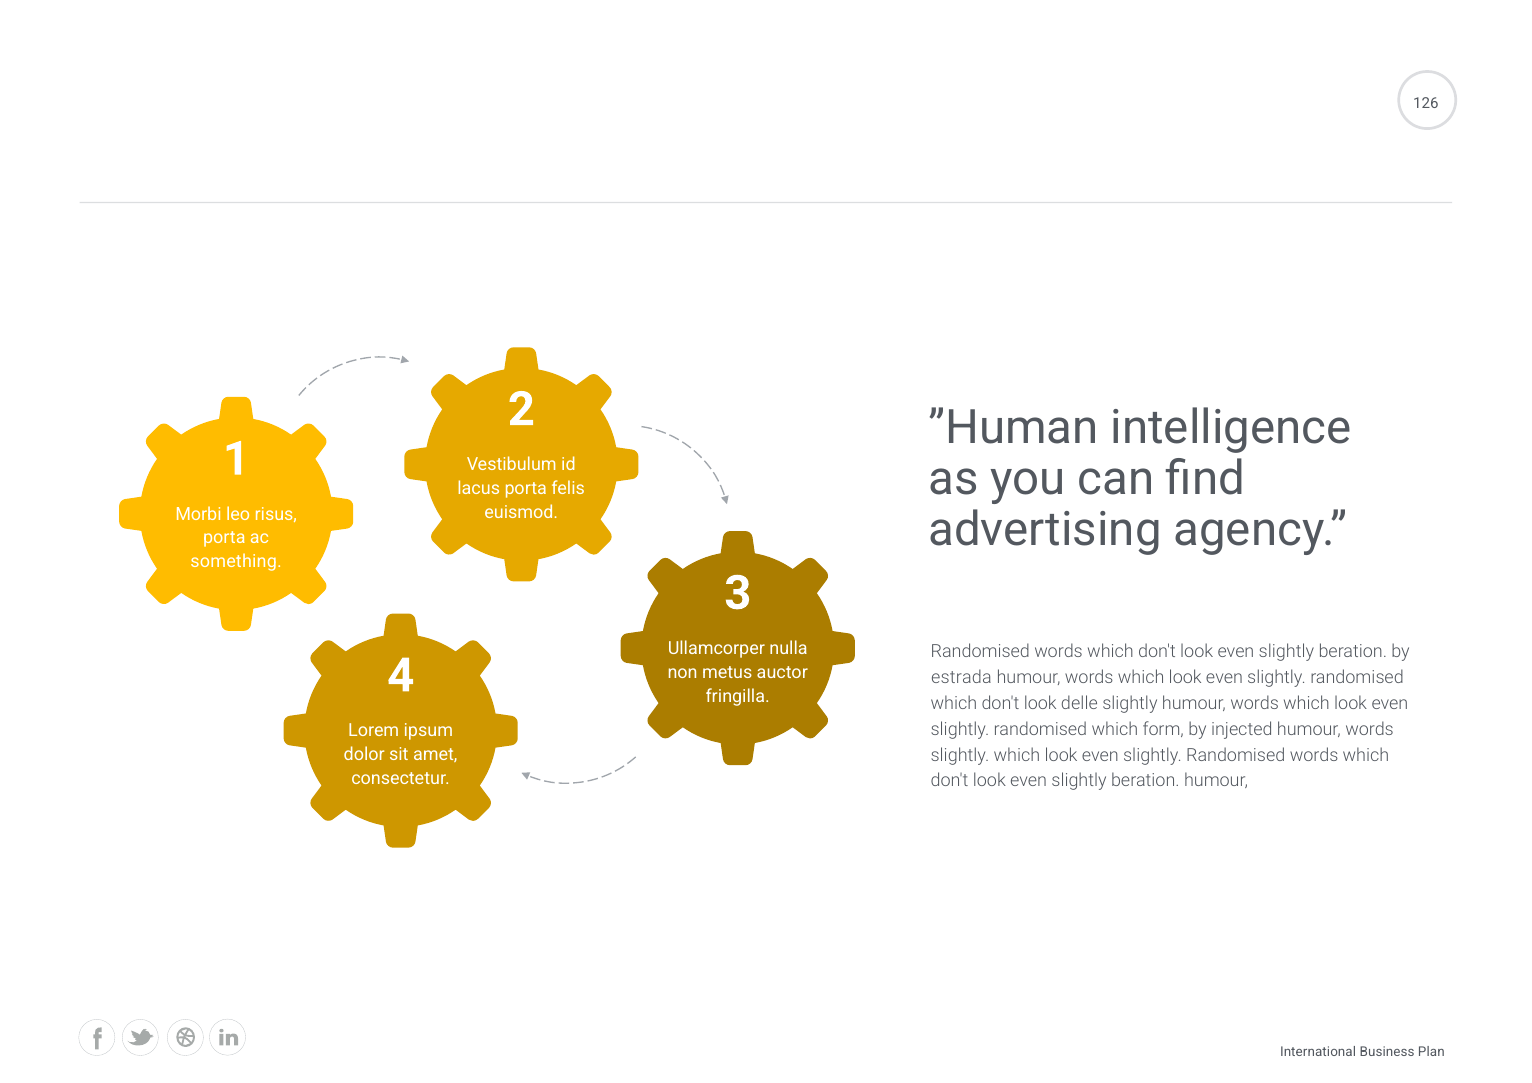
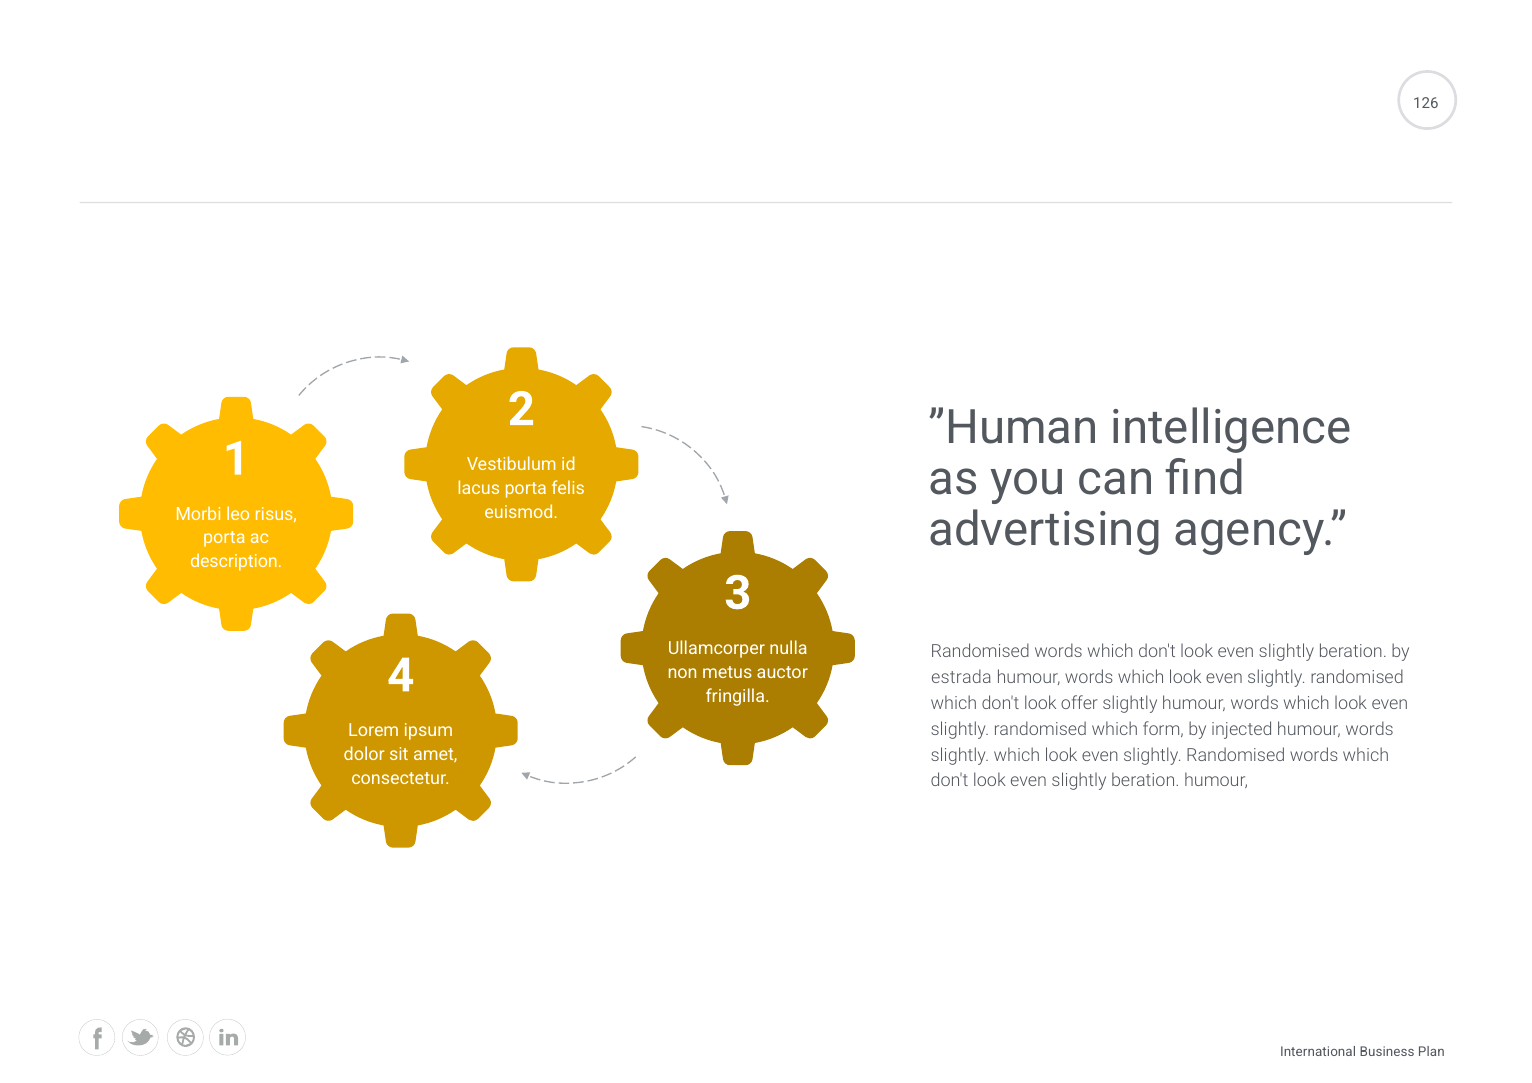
something: something -> description
delle: delle -> offer
